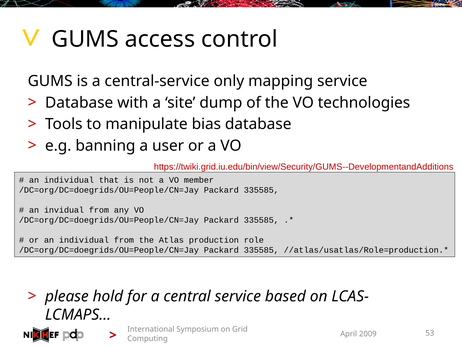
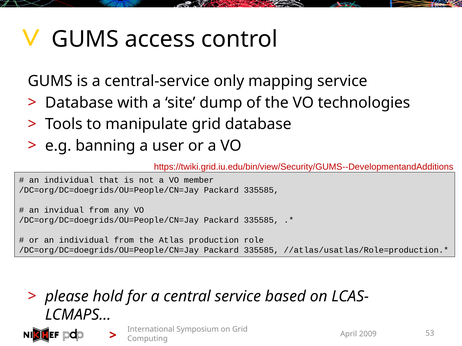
manipulate bias: bias -> grid
